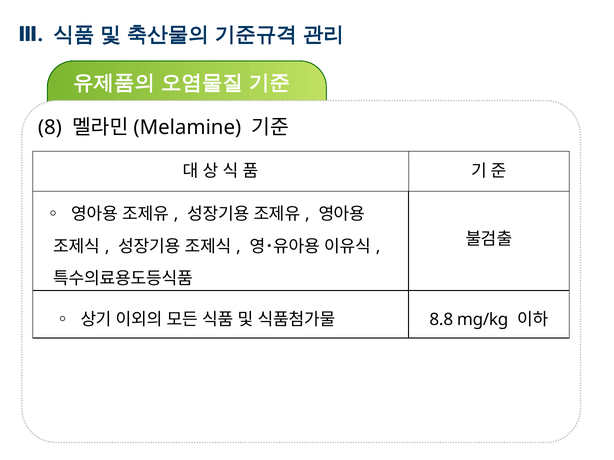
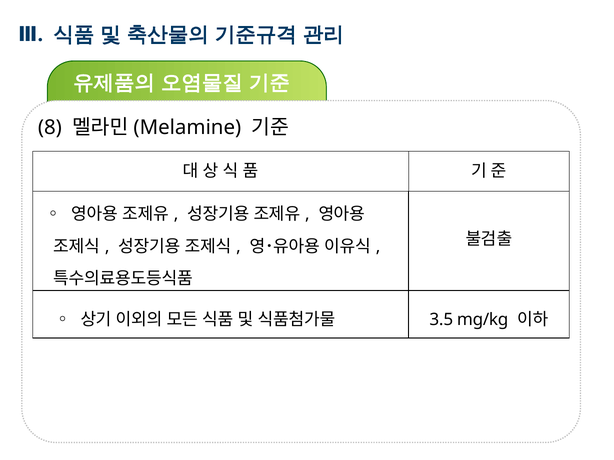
8.8: 8.8 -> 3.5
